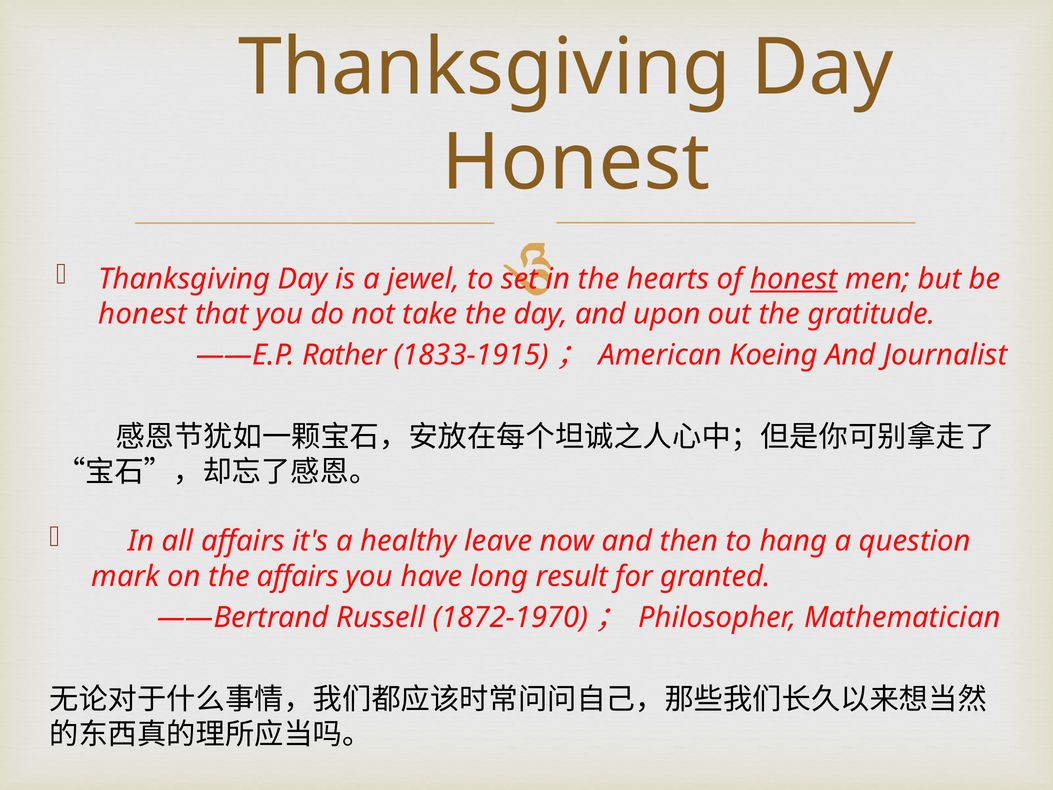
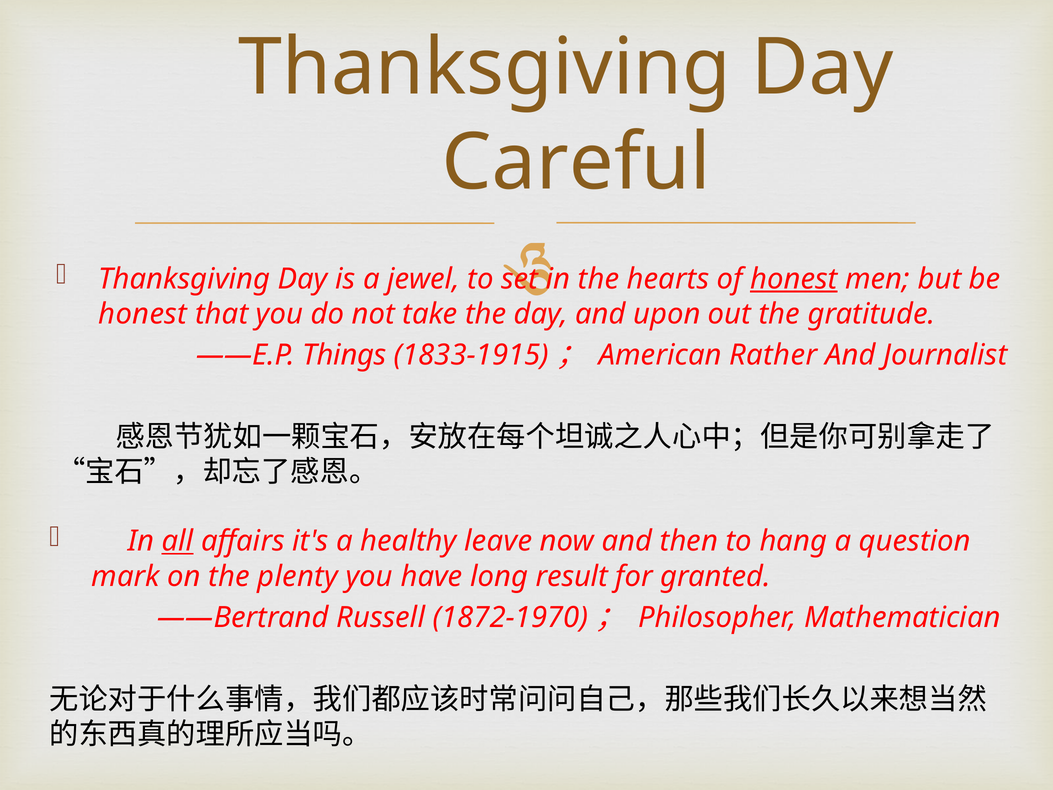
Honest at (576, 163): Honest -> Careful
Rather: Rather -> Things
Koeing: Koeing -> Rather
all underline: none -> present
the affairs: affairs -> plenty
